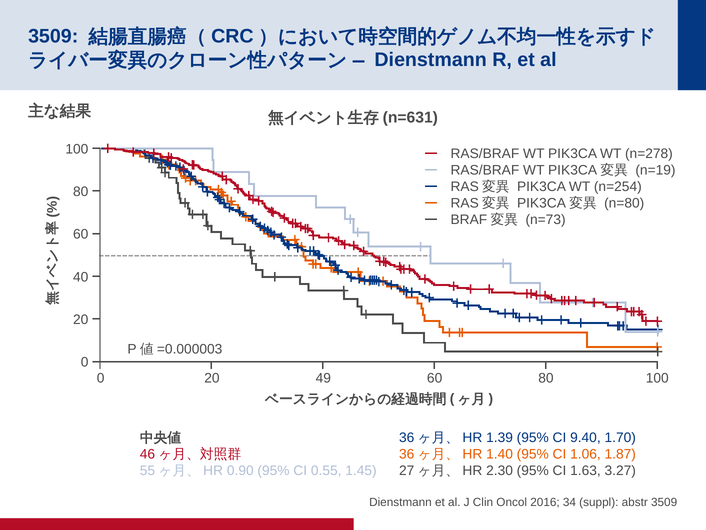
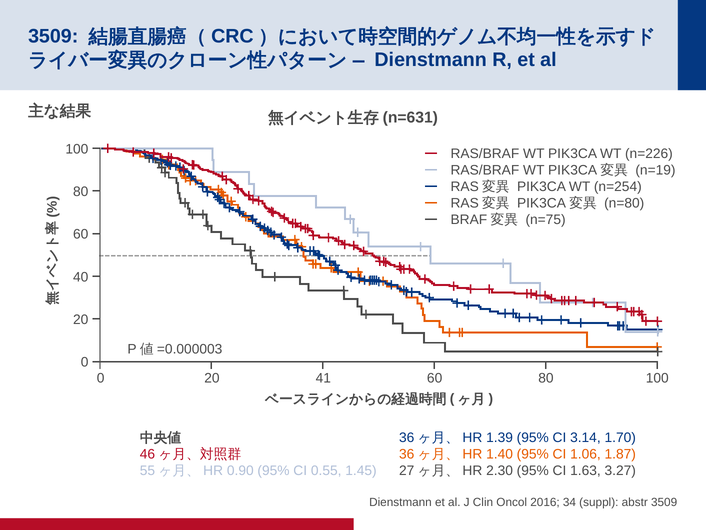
n=278: n=278 -> n=226
n=73: n=73 -> n=75
49: 49 -> 41
9.40: 9.40 -> 3.14
